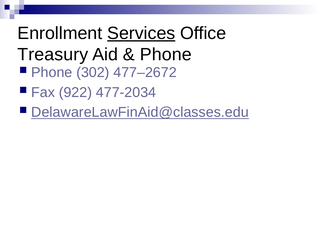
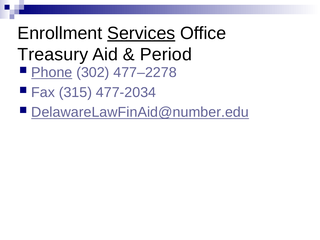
Phone at (166, 55): Phone -> Period
Phone at (52, 72) underline: none -> present
477–2672: 477–2672 -> 477–2278
922: 922 -> 315
DelawareLawFinAid@classes.edu: DelawareLawFinAid@classes.edu -> DelawareLawFinAid@number.edu
